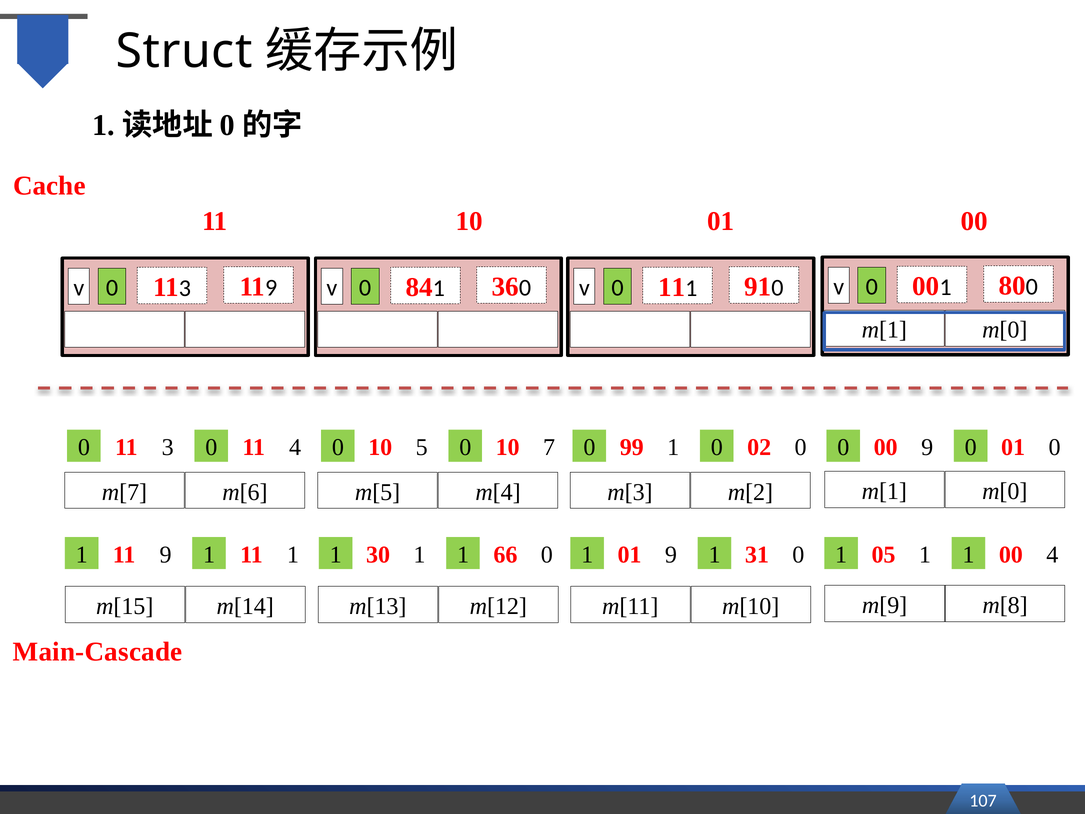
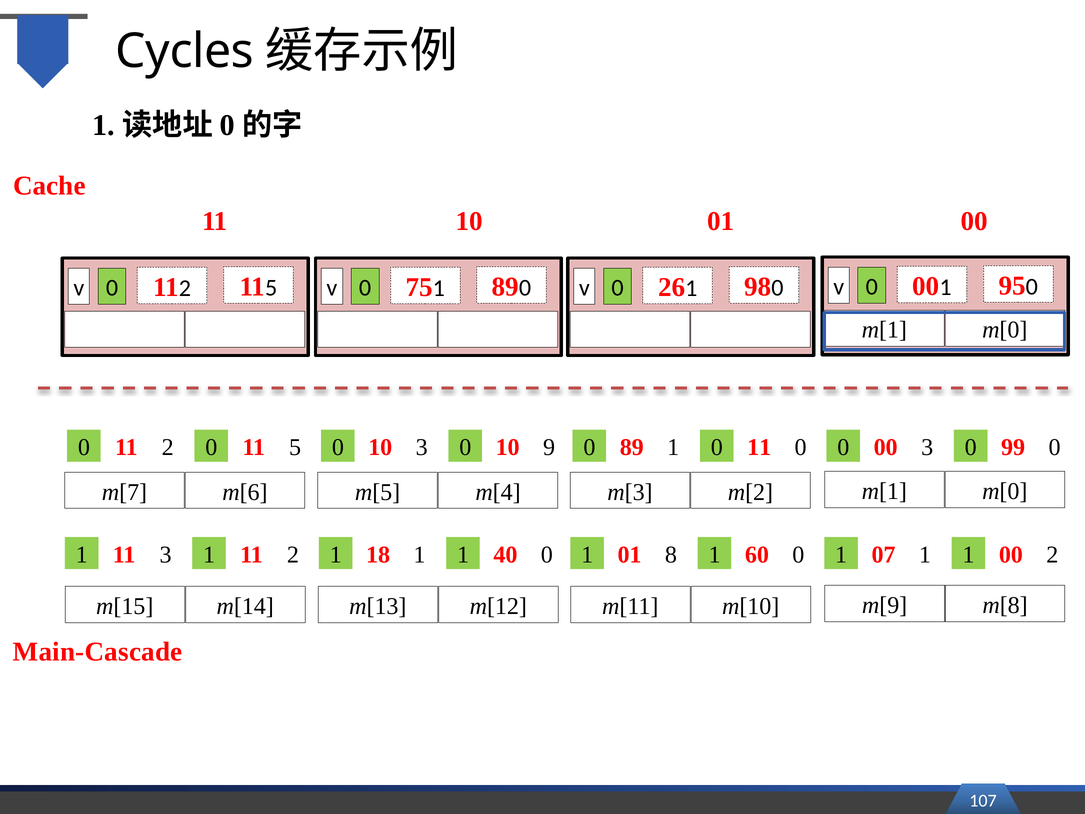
Struct: Struct -> Cycles
80: 80 -> 95
v 11 3: 3 -> 2
9 at (271, 288): 9 -> 5
84: 84 -> 75
1 36: 36 -> 89
11 at (672, 287): 11 -> 26
91: 91 -> 98
0 11 3: 3 -> 2
0 11 4: 4 -> 5
10 5: 5 -> 3
7: 7 -> 9
0 99: 99 -> 89
02 at (759, 447): 02 -> 11
00 9: 9 -> 3
0 01: 01 -> 99
1 11 9: 9 -> 3
1 11 1: 1 -> 2
30: 30 -> 18
66: 66 -> 40
01 9: 9 -> 8
31: 31 -> 60
05: 05 -> 07
00 4: 4 -> 2
